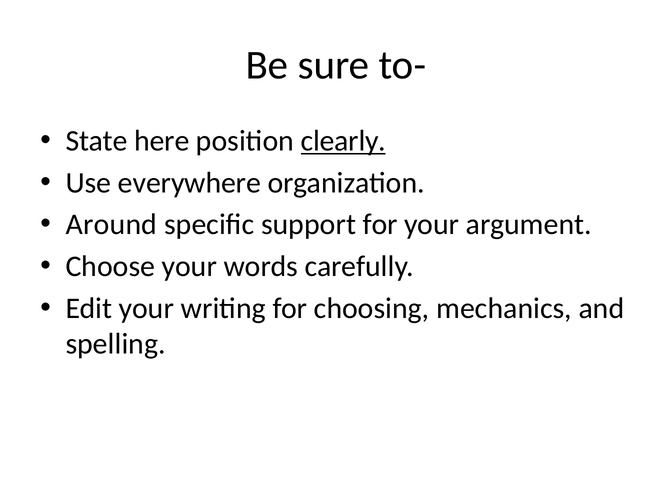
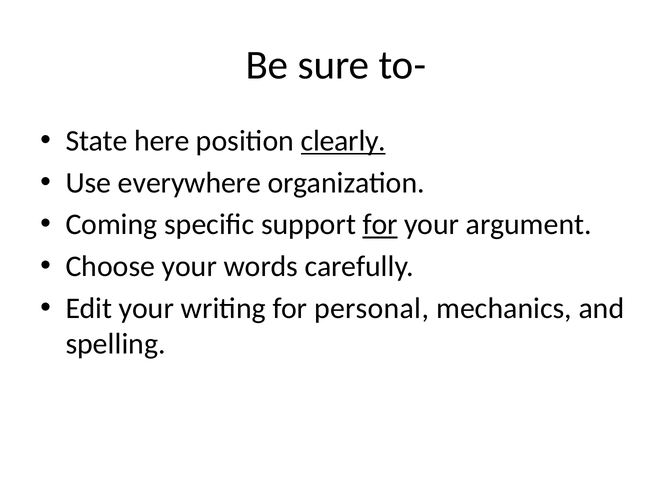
Around: Around -> Coming
for at (380, 225) underline: none -> present
choosing: choosing -> personal
